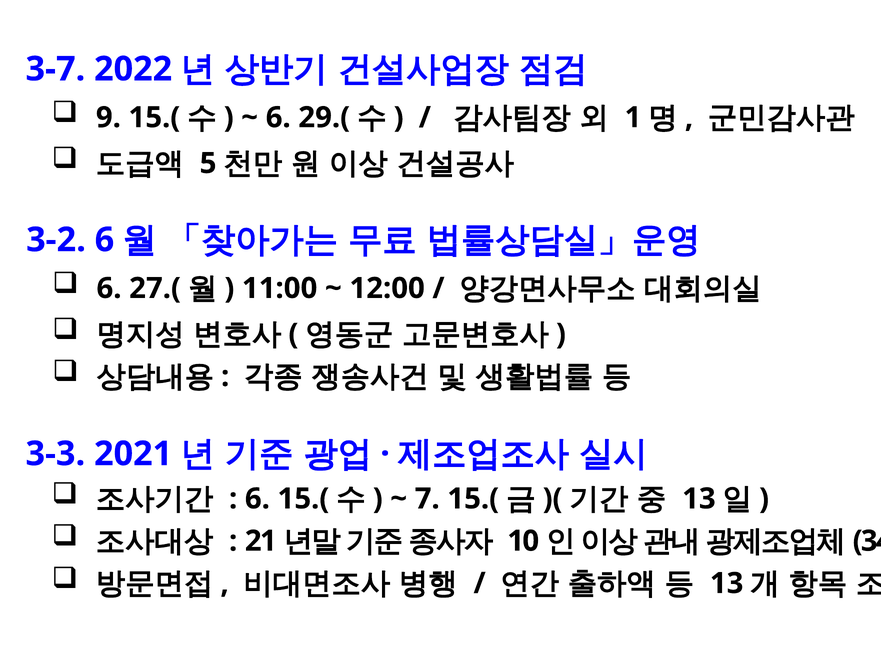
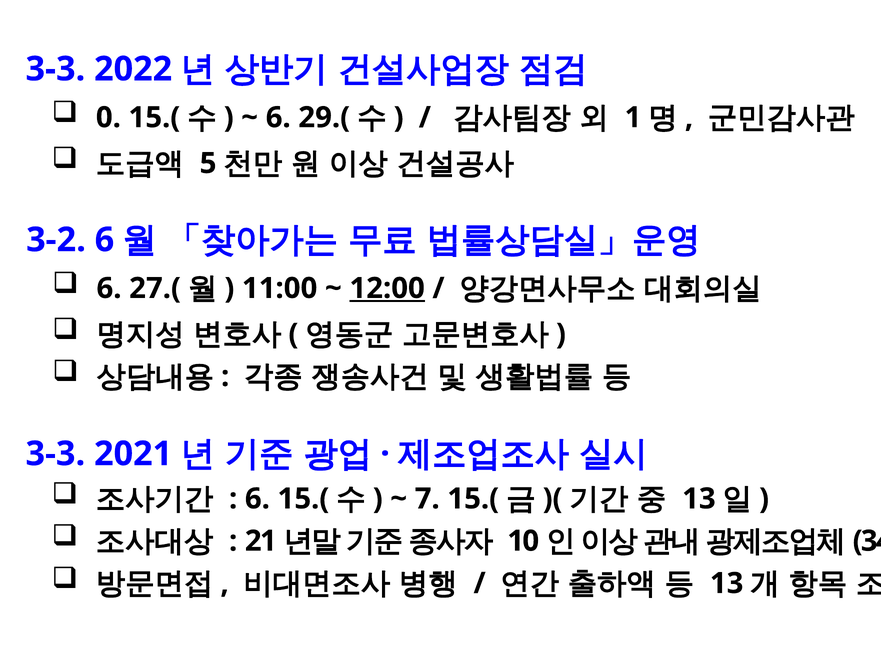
3-7 at (55, 69): 3-7 -> 3-3
9: 9 -> 0
12:00 underline: none -> present
